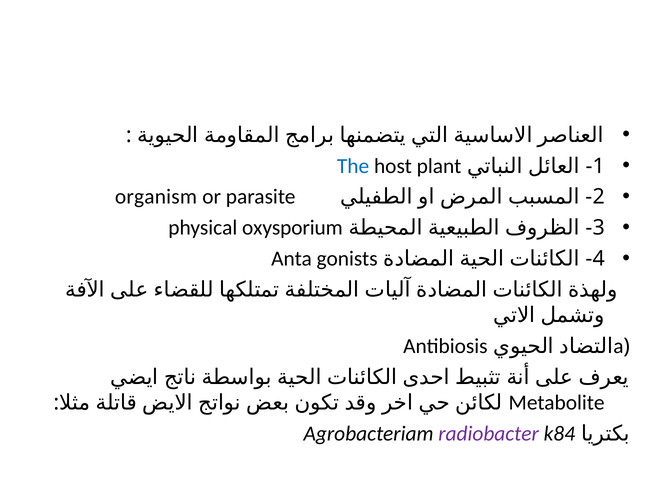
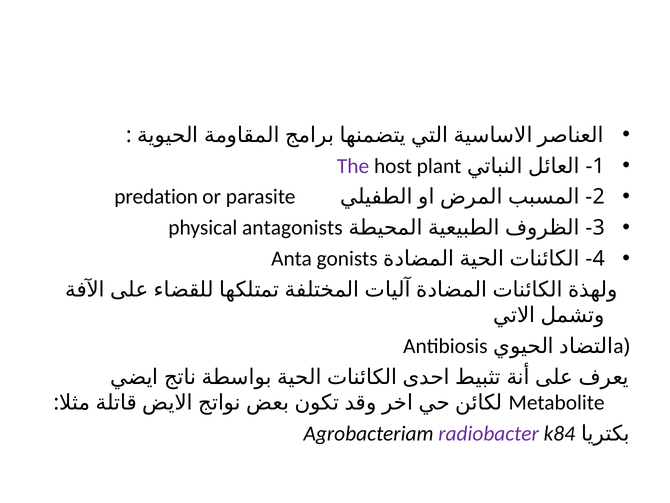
The colour: blue -> purple
organism: organism -> predation
oxysporium: oxysporium -> antagonists
